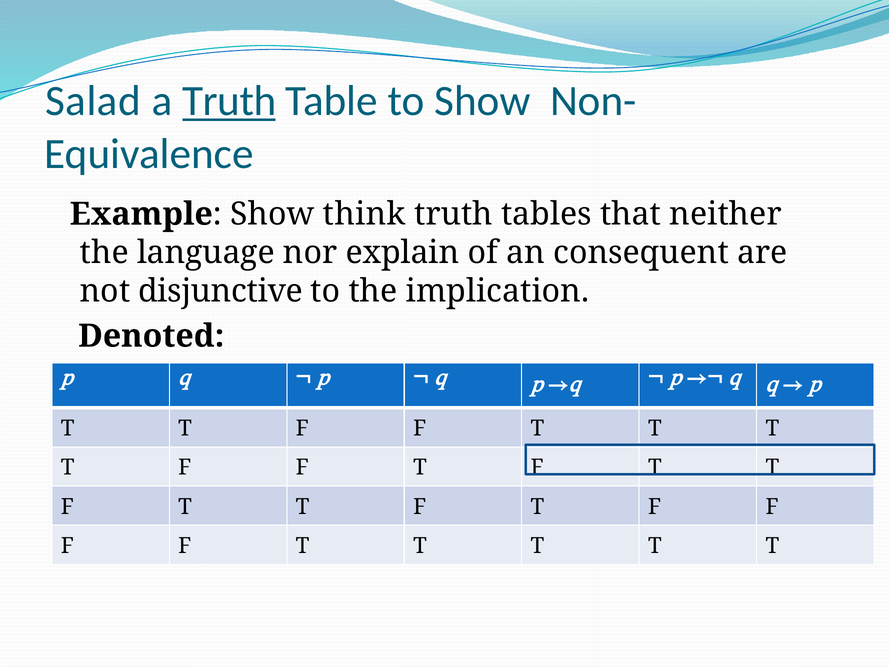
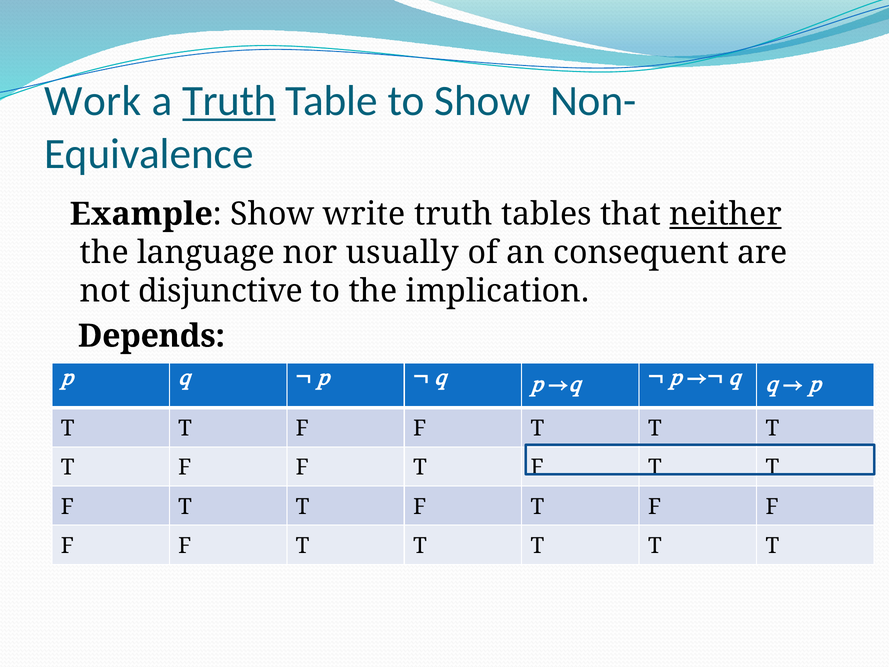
Salad: Salad -> Work
think: think -> write
neither underline: none -> present
explain: explain -> usually
Denoted: Denoted -> Depends
